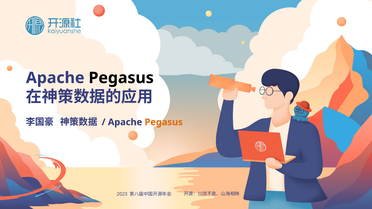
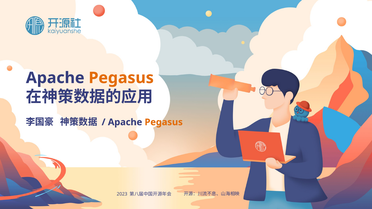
Pegasus at (121, 78) colour: black -> orange
